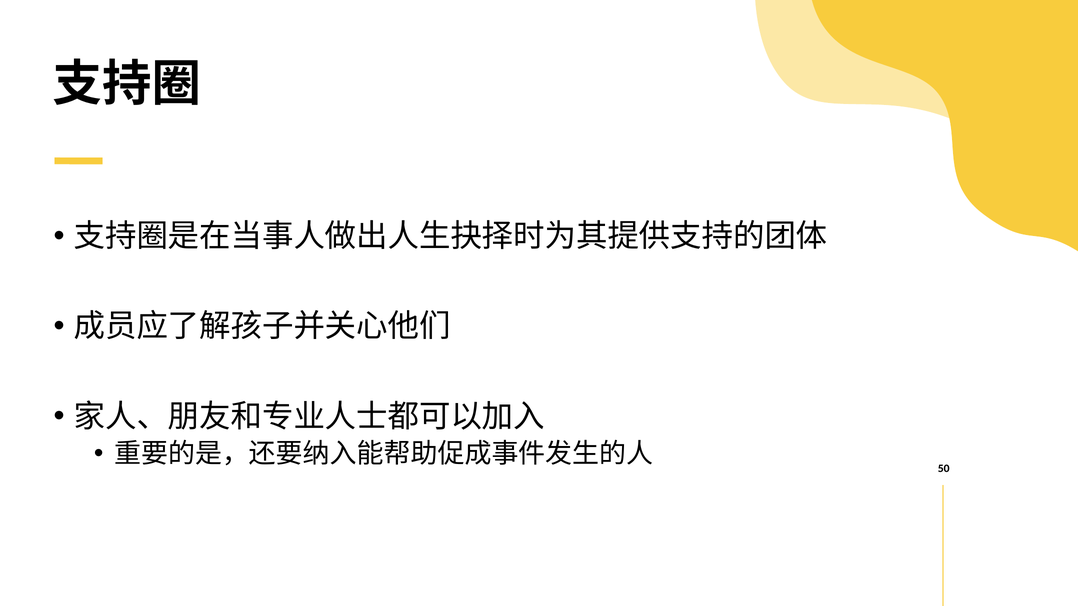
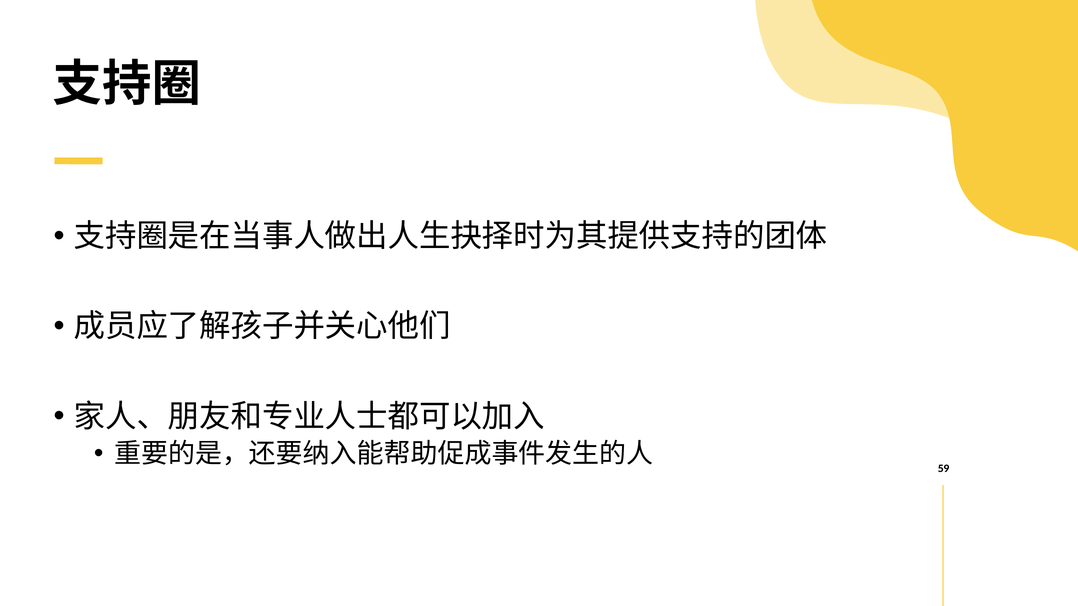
50: 50 -> 59
